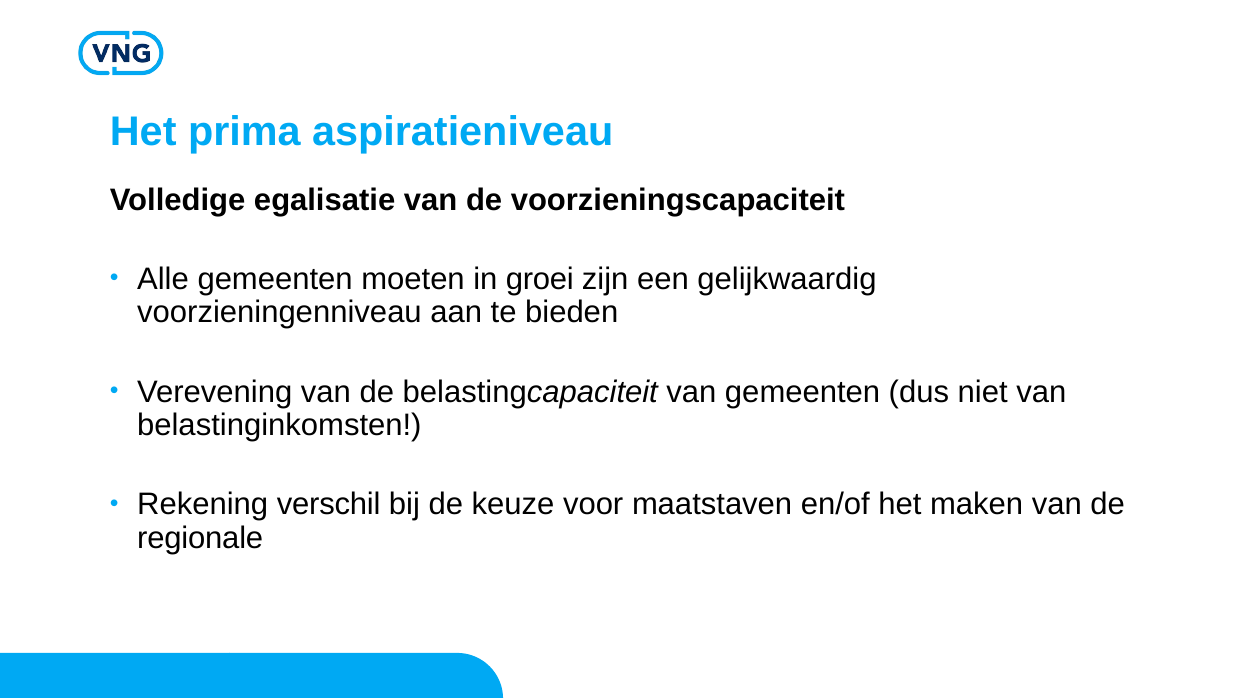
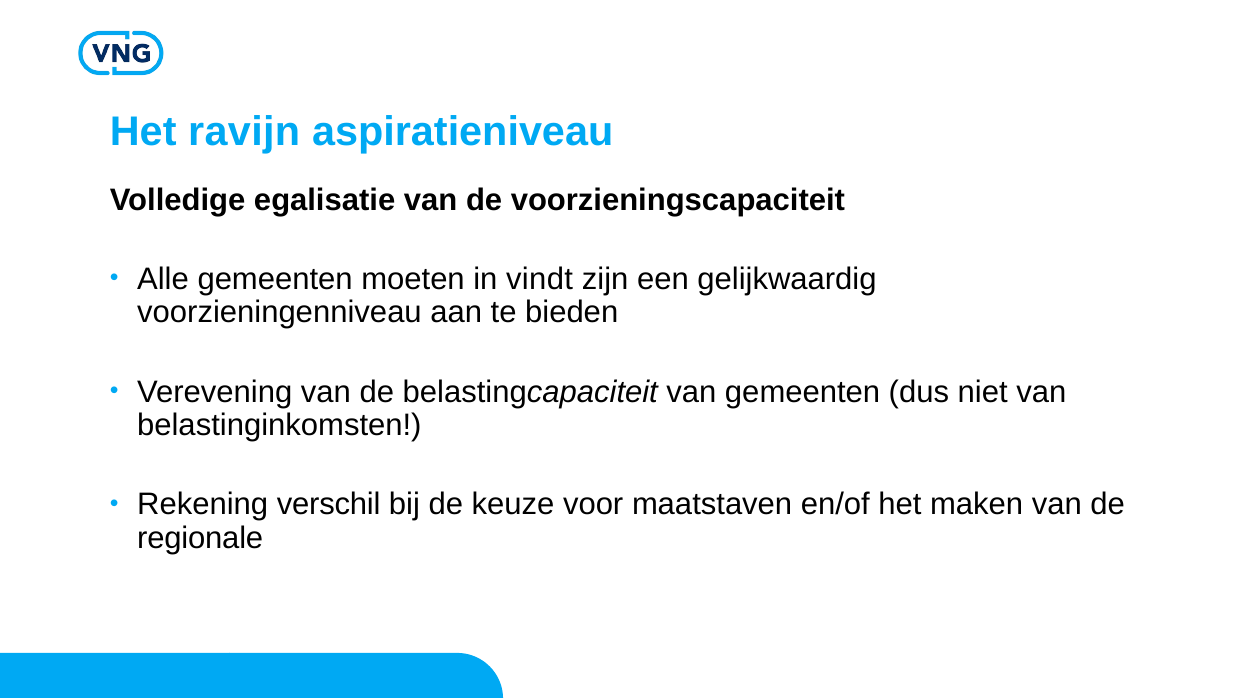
prima: prima -> ravijn
groei: groei -> vindt
